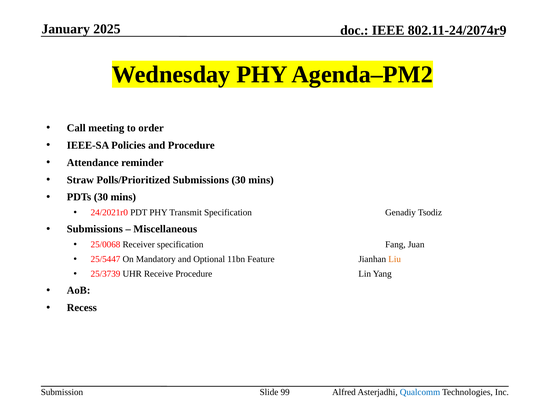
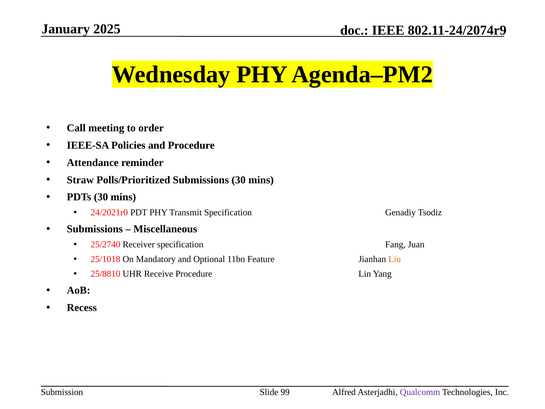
25/0068: 25/0068 -> 25/2740
25/5447: 25/5447 -> 25/1018
25/3739: 25/3739 -> 25/8810
Qualcomm colour: blue -> purple
